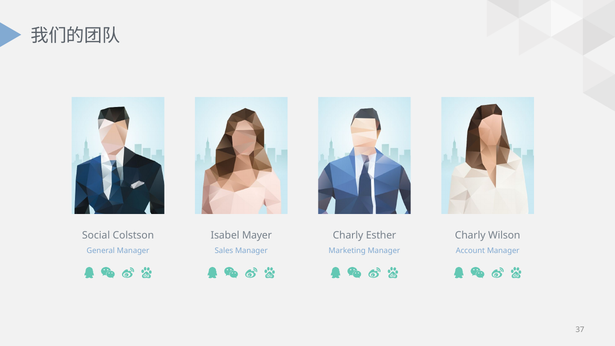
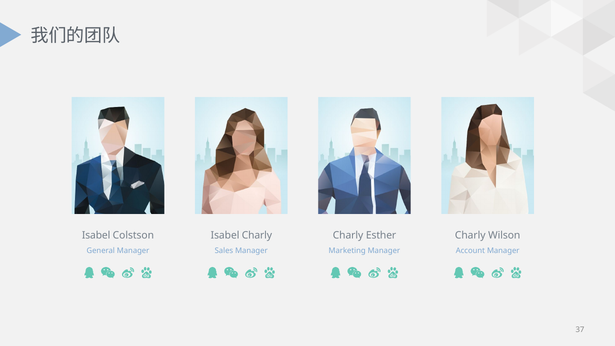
Social at (96, 235): Social -> Isabel
Isabel Mayer: Mayer -> Charly
